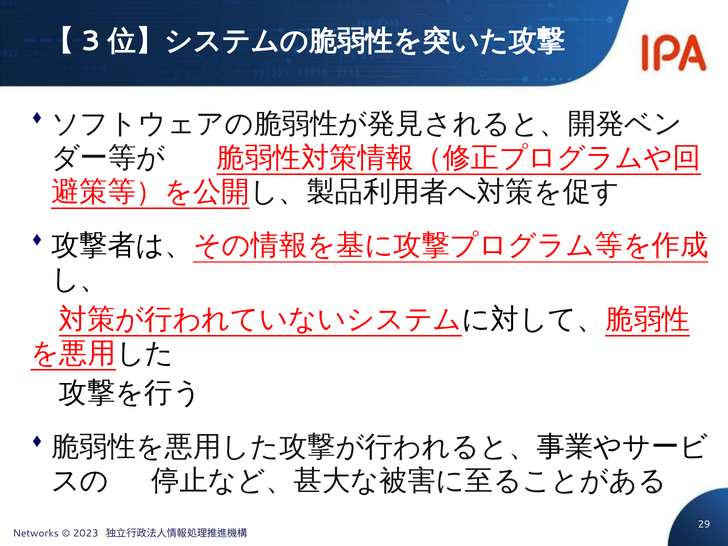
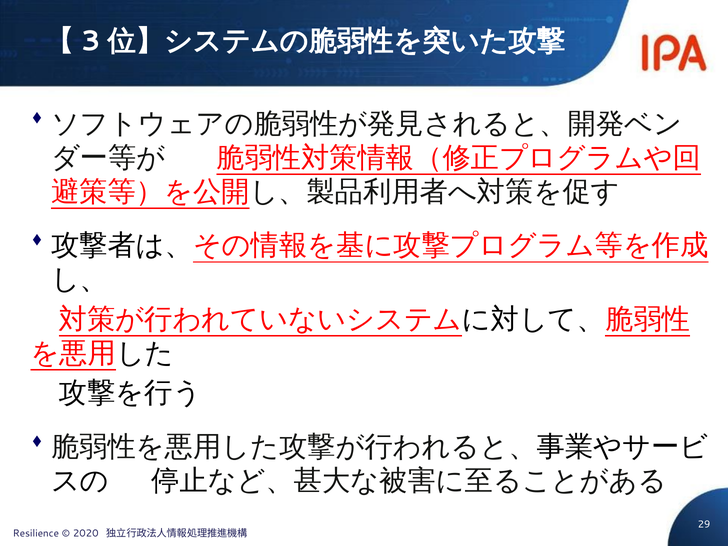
Networks: Networks -> Resilience
2023: 2023 -> 2020
